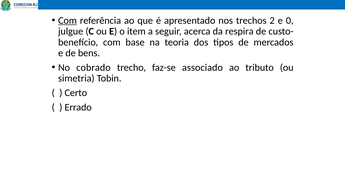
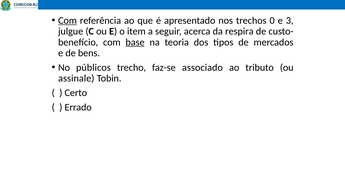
2: 2 -> 0
0: 0 -> 3
base underline: none -> present
cobrado: cobrado -> públicos
simetria: simetria -> assinale
